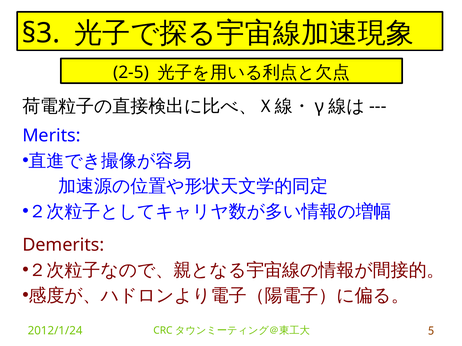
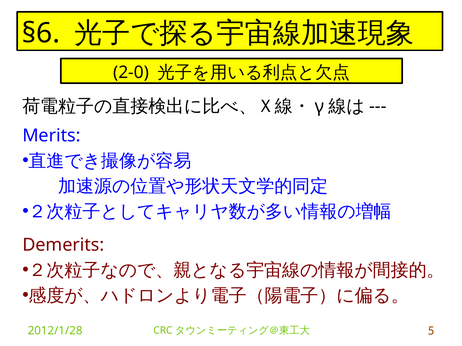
§3: §3 -> §6
2-5: 2-5 -> 2-0
2012/1/24: 2012/1/24 -> 2012/1/28
